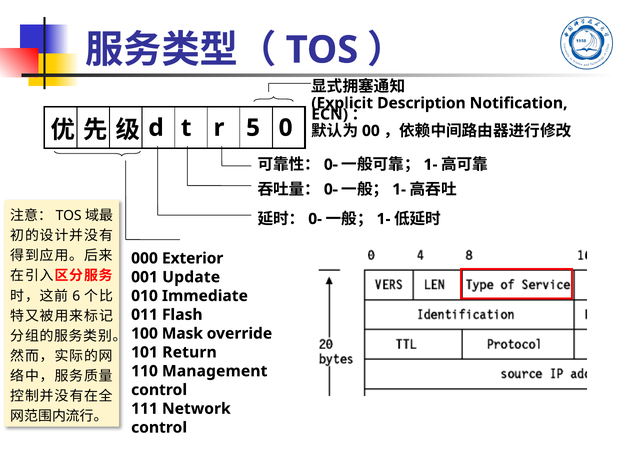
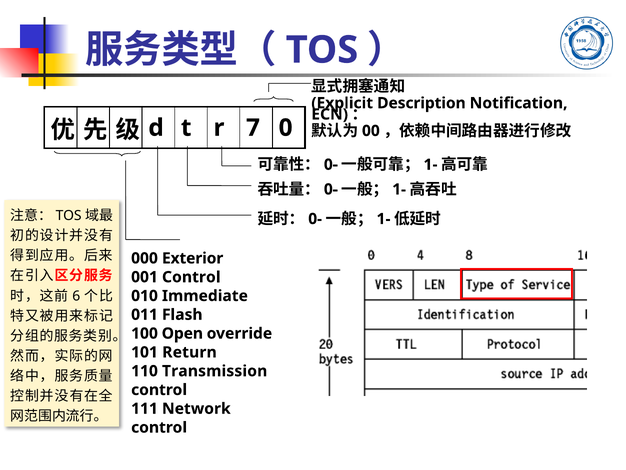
5: 5 -> 7
001 Update: Update -> Control
Mask: Mask -> Open
Management: Management -> Transmission
